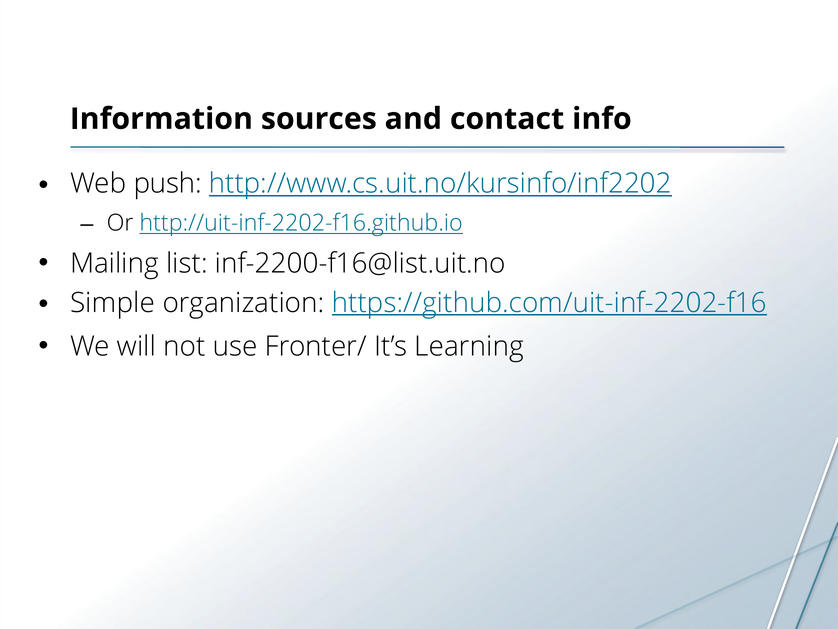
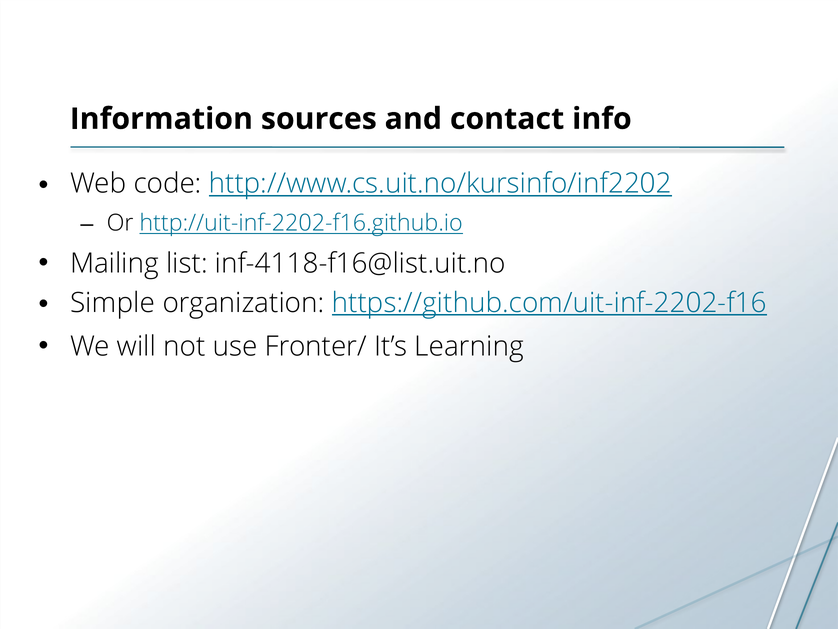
push: push -> code
inf-2200-f16@list.uit.no: inf-2200-f16@list.uit.no -> inf-4118-f16@list.uit.no
